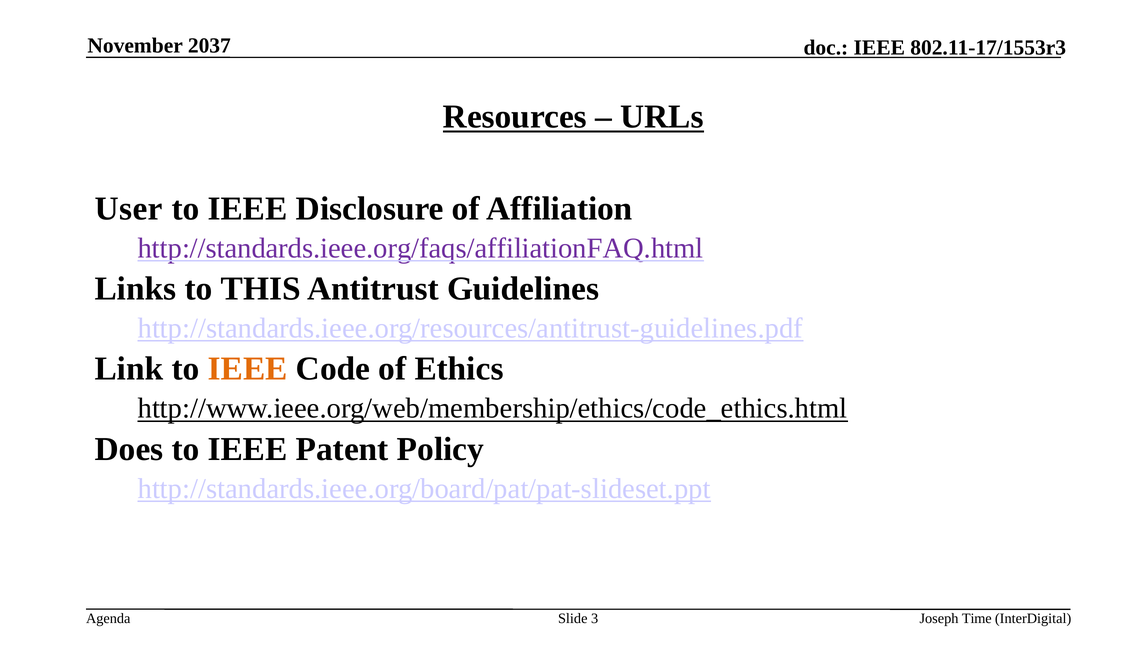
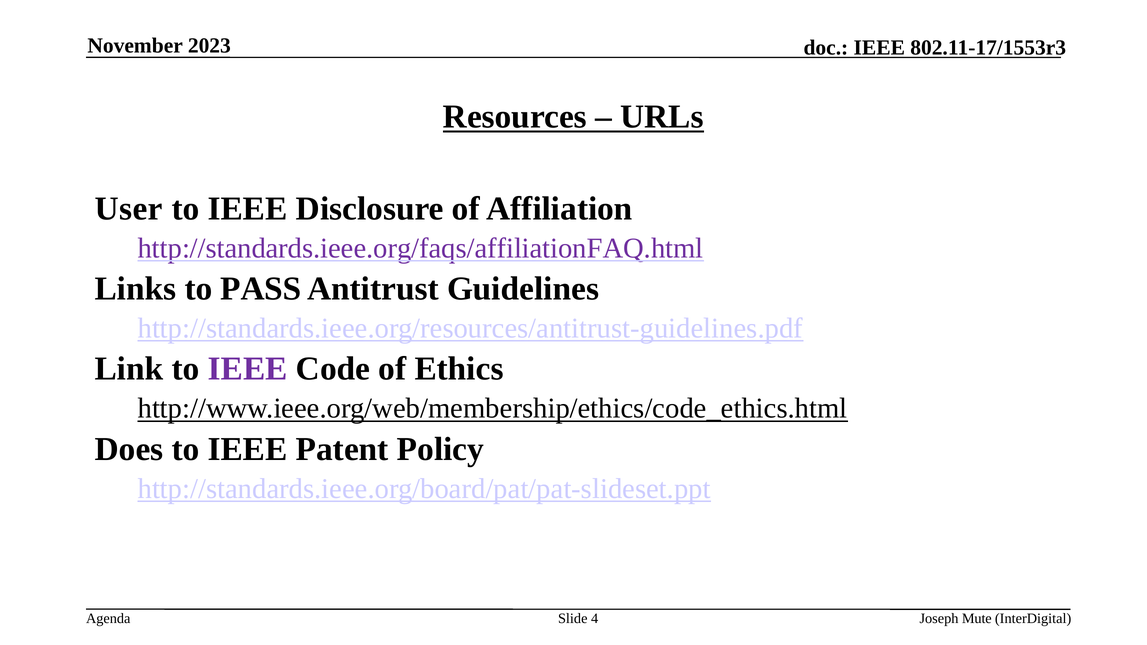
2037: 2037 -> 2023
THIS: THIS -> PASS
IEEE at (248, 369) colour: orange -> purple
3: 3 -> 4
Time: Time -> Mute
